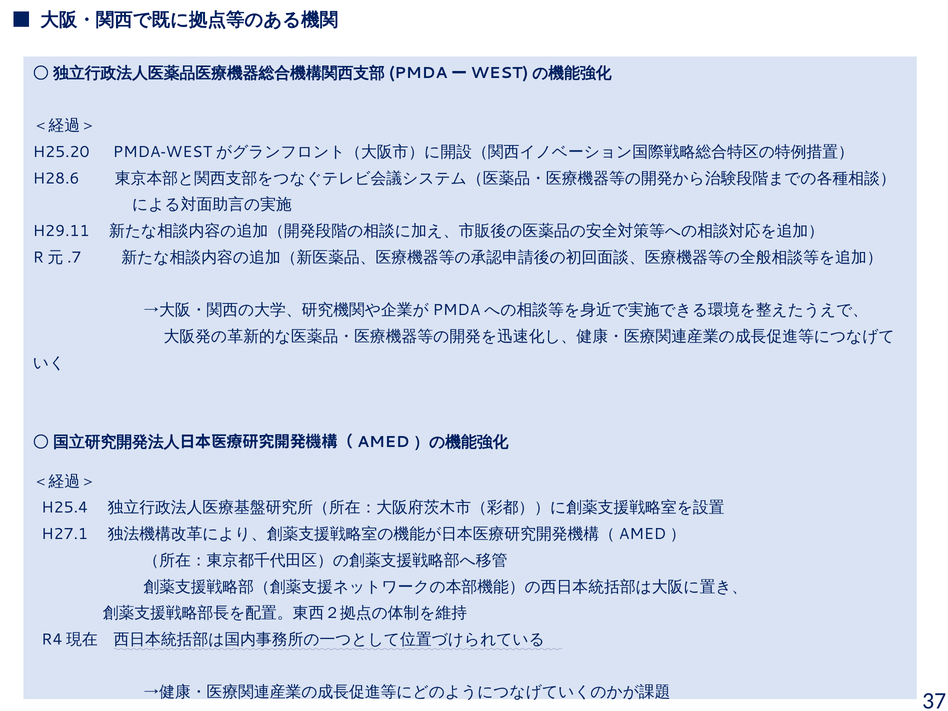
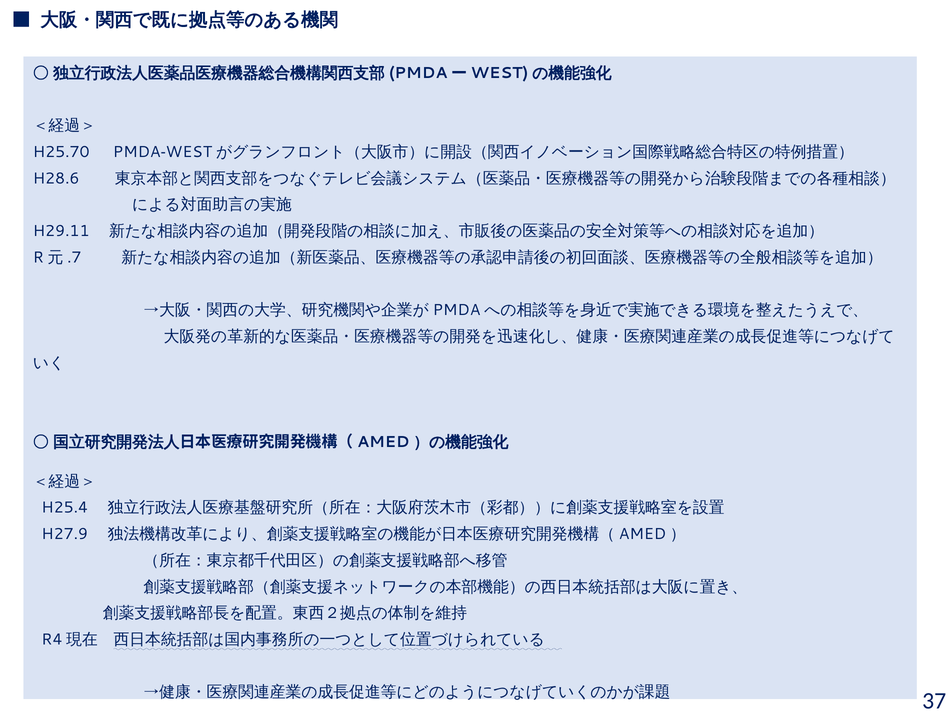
H25.20: H25.20 -> H25.70
H27.1: H27.1 -> H27.9
